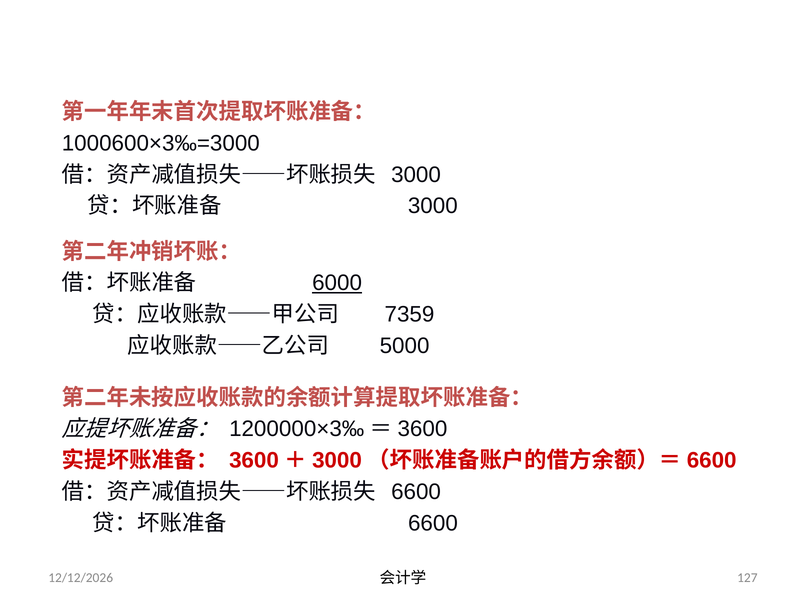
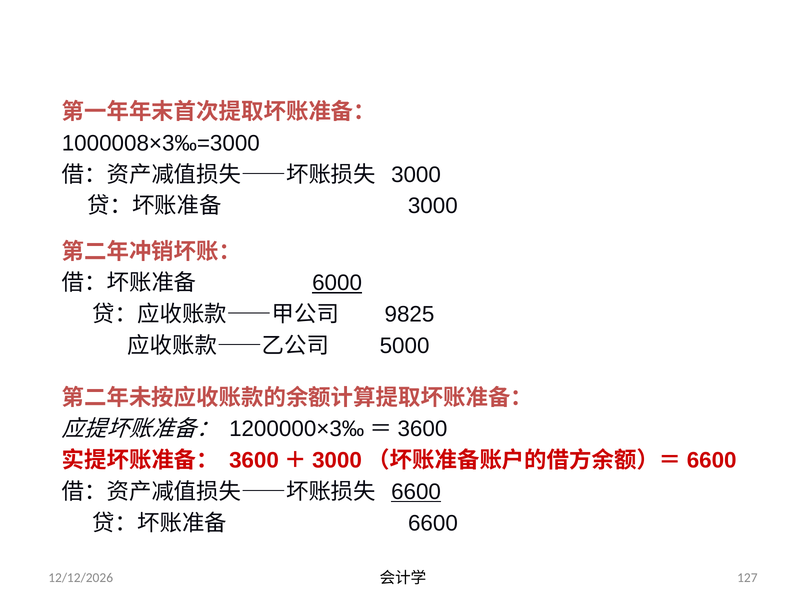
1000600×3‰=3000: 1000600×3‰=3000 -> 1000008×3‰=3000
7359: 7359 -> 9825
6600 at (416, 491) underline: none -> present
